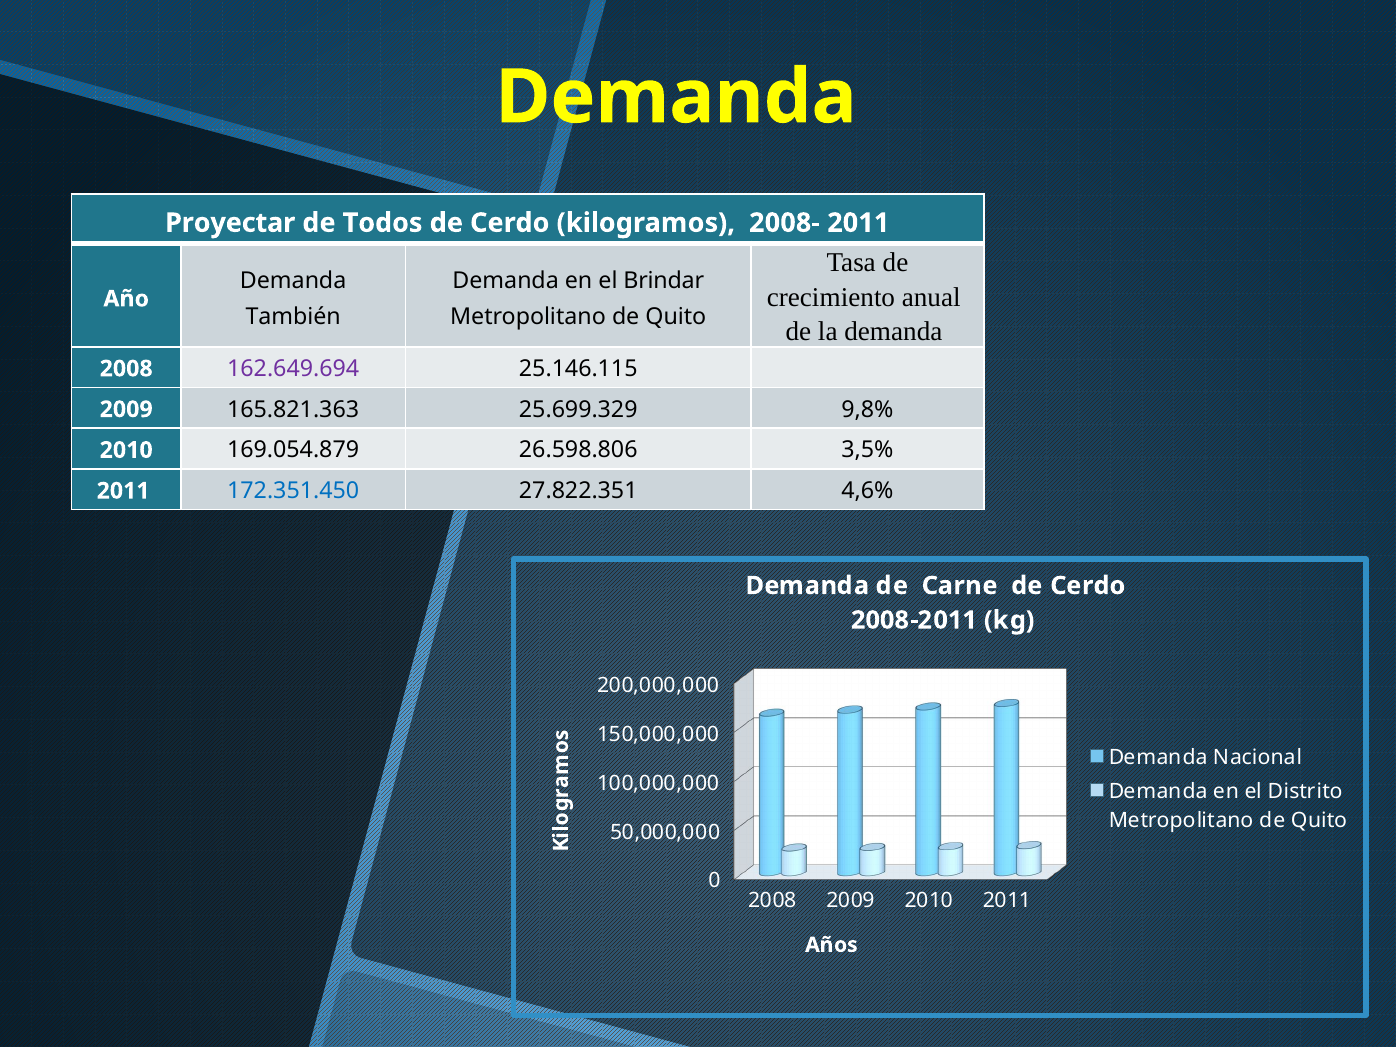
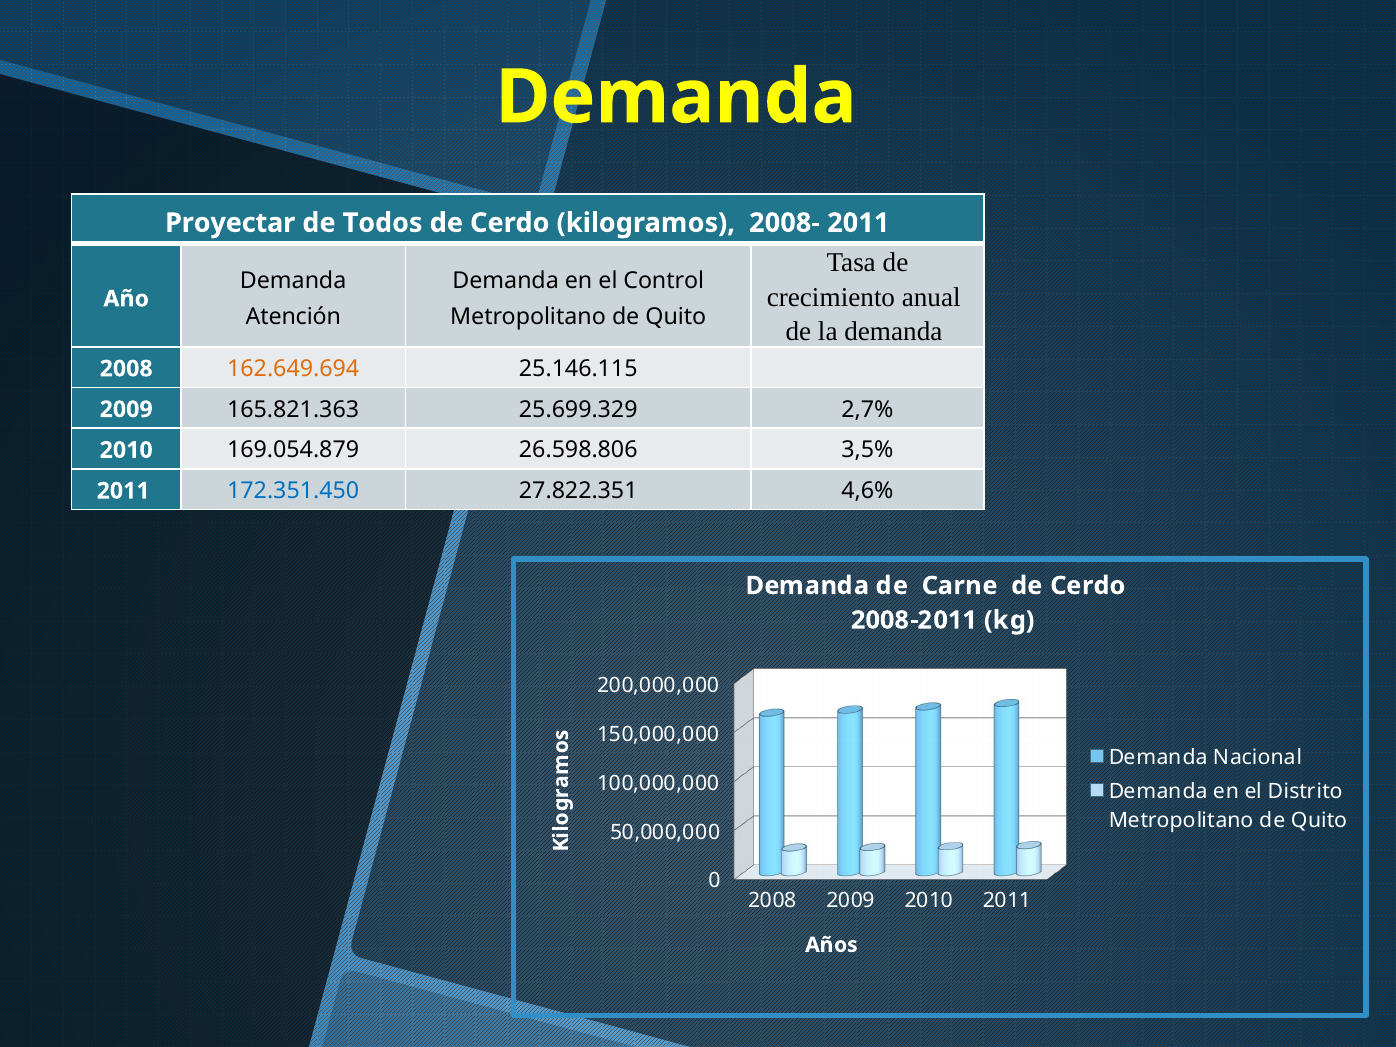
Brindar: Brindar -> Control
También: También -> Atención
162.649.694 colour: purple -> orange
9,8%: 9,8% -> 2,7%
